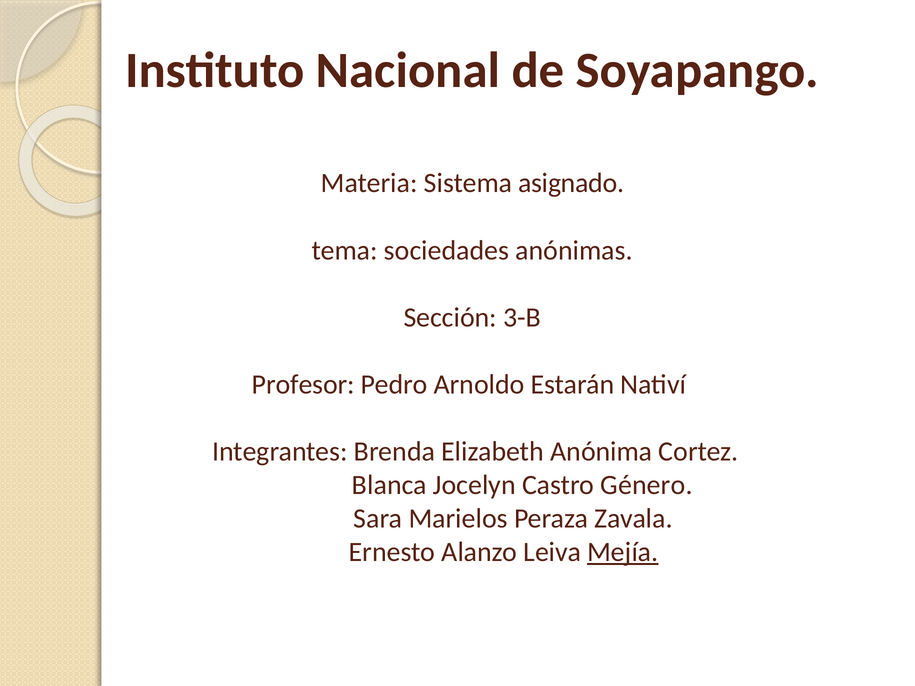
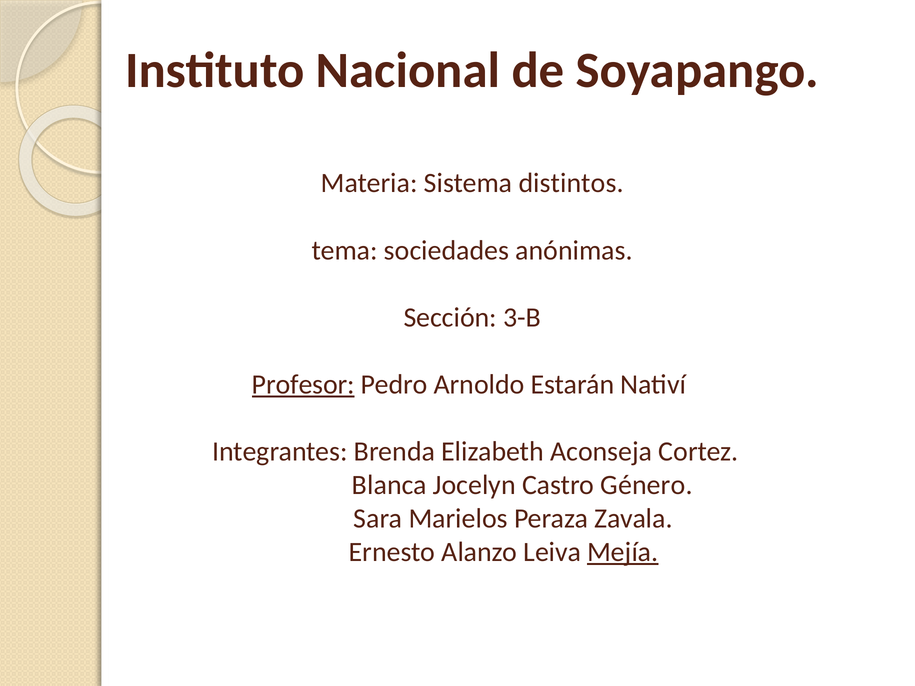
asignado: asignado -> distintos
Profesor underline: none -> present
Anónima: Anónima -> Aconseja
